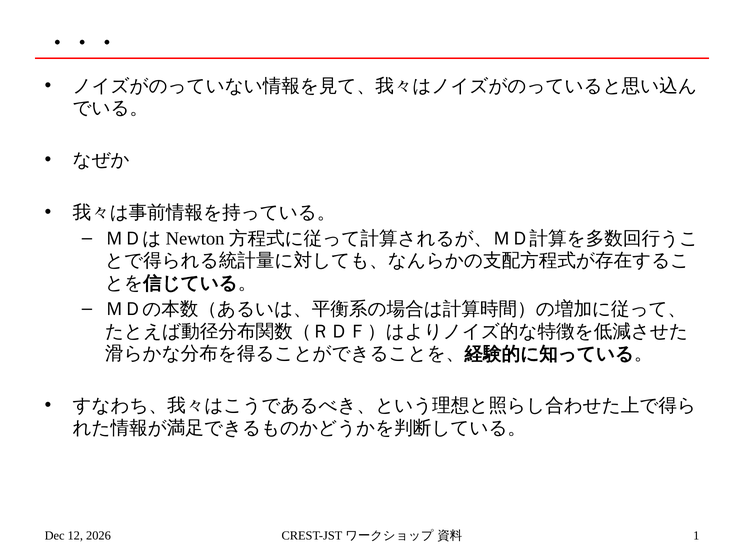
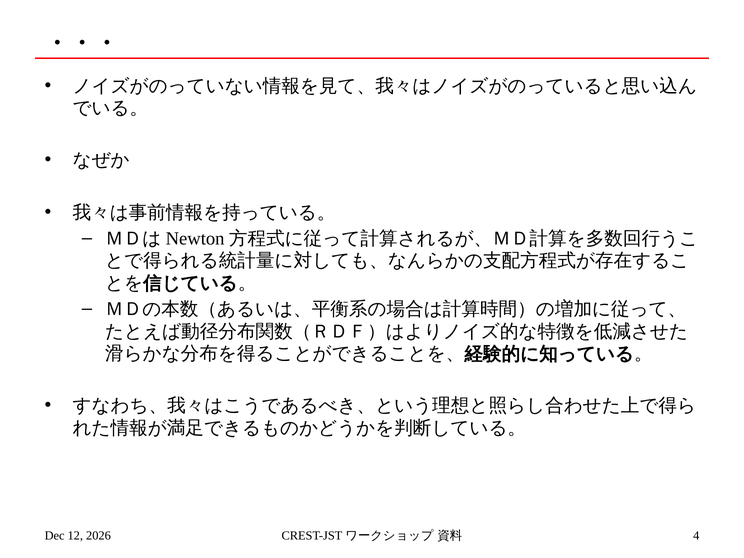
1: 1 -> 4
